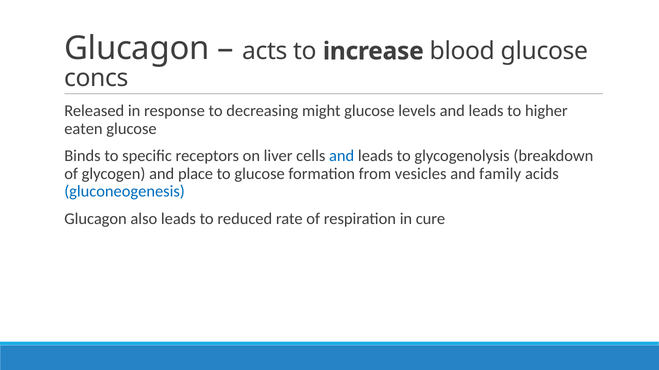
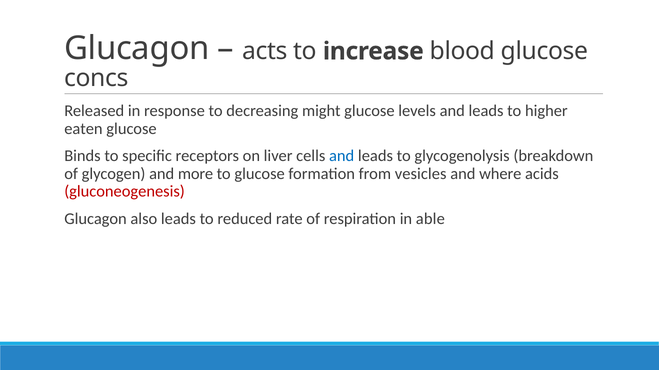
place: place -> more
family: family -> where
gluconeogenesis colour: blue -> red
cure: cure -> able
